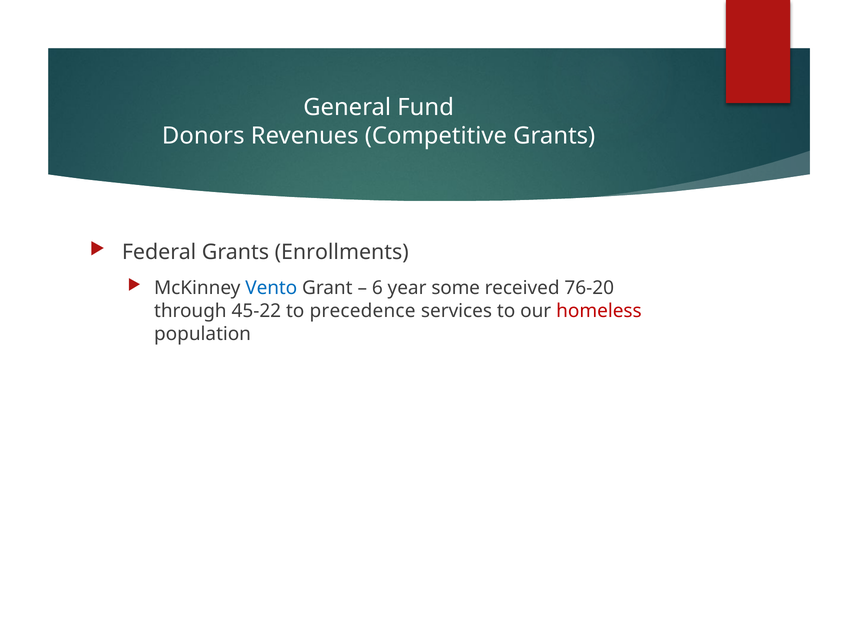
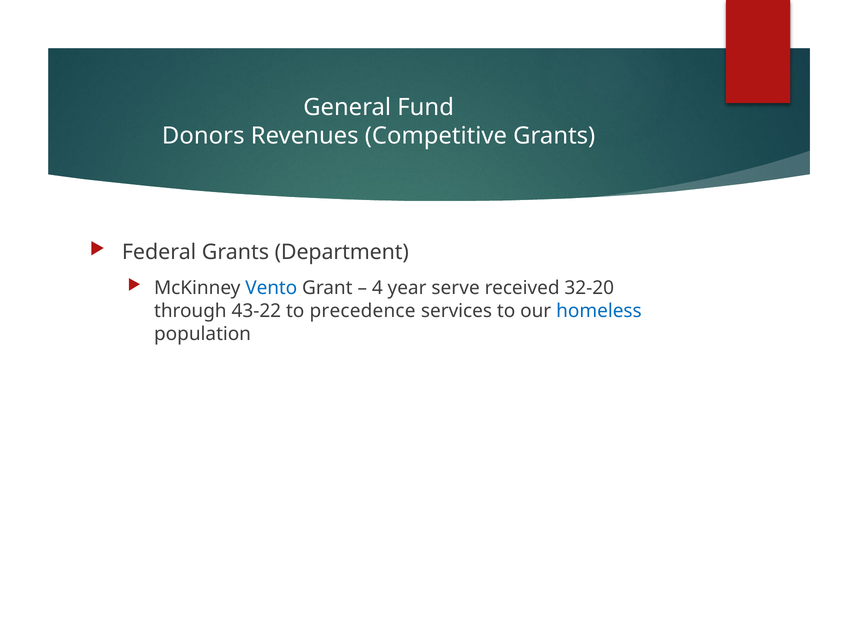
Enrollments: Enrollments -> Department
6: 6 -> 4
some: some -> serve
76-20: 76-20 -> 32-20
45-22: 45-22 -> 43-22
homeless colour: red -> blue
